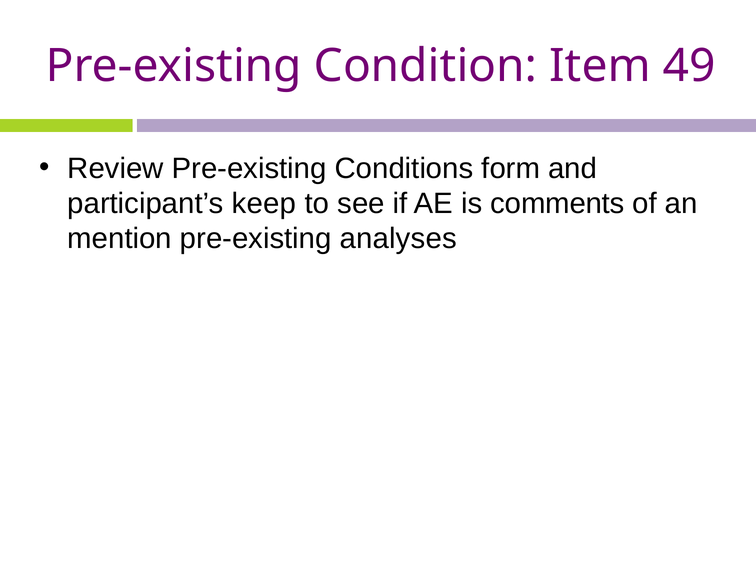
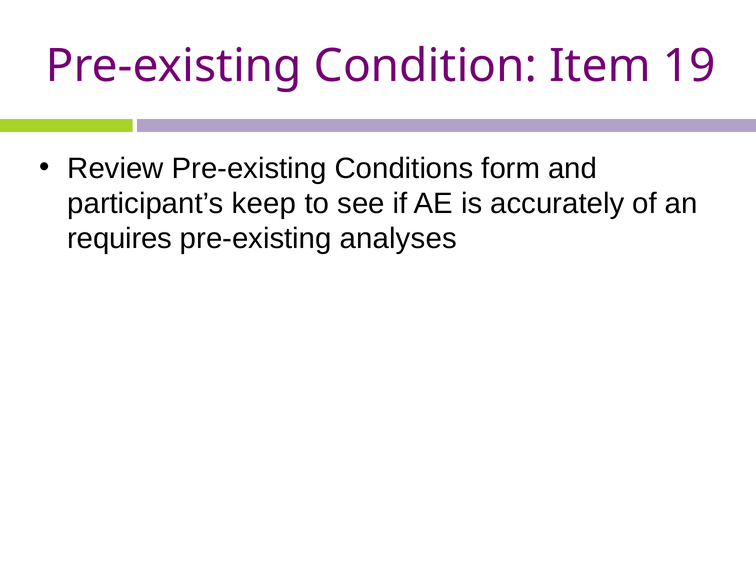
49: 49 -> 19
comments: comments -> accurately
mention: mention -> requires
